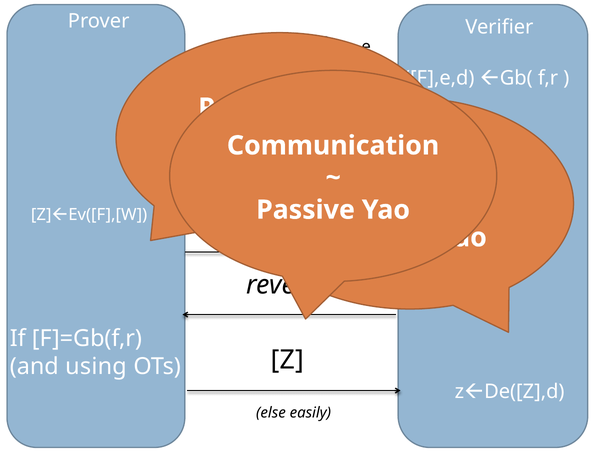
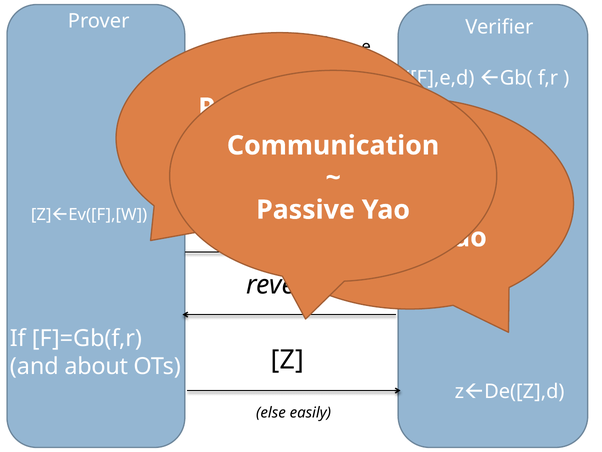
using: using -> about
